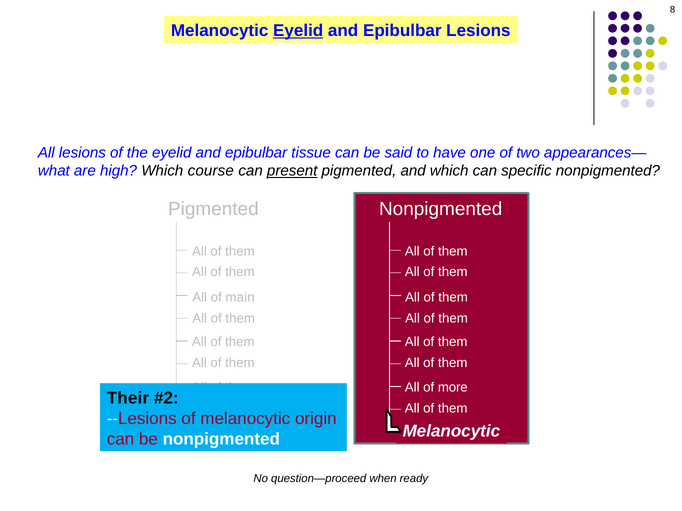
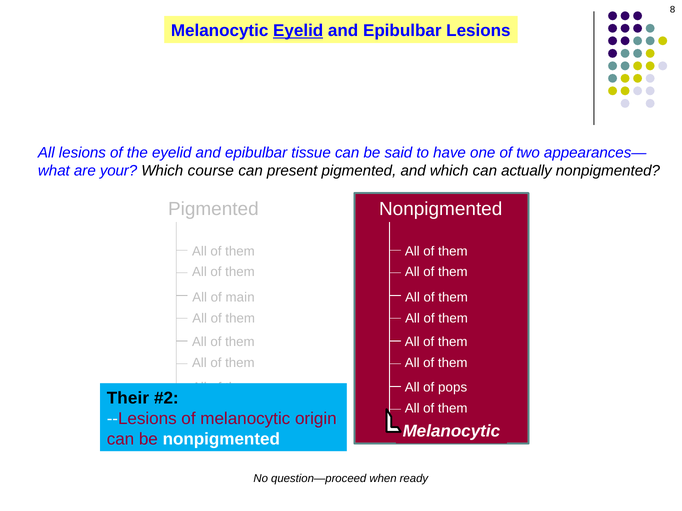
high: high -> your
present underline: present -> none
specific: specific -> actually
more: more -> pops
